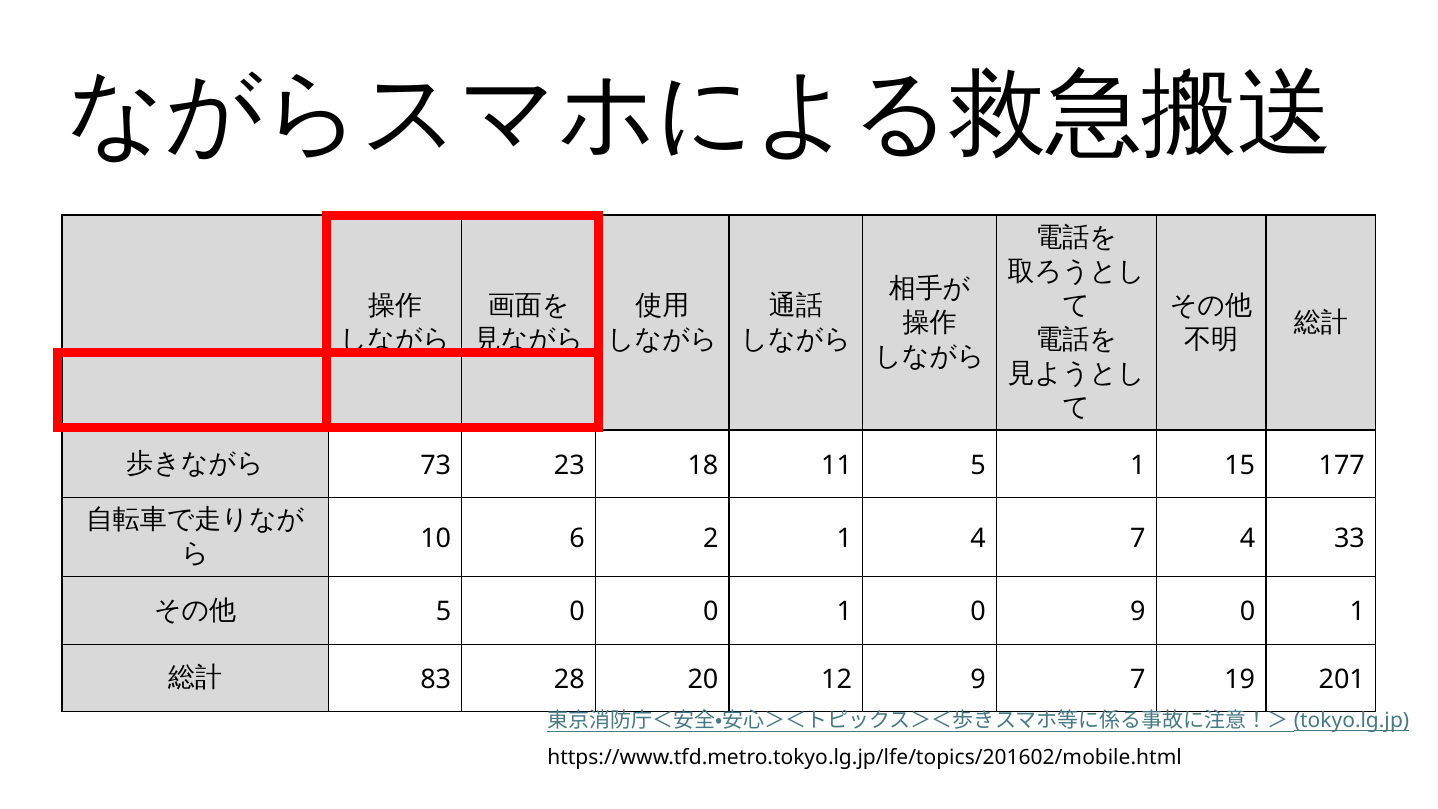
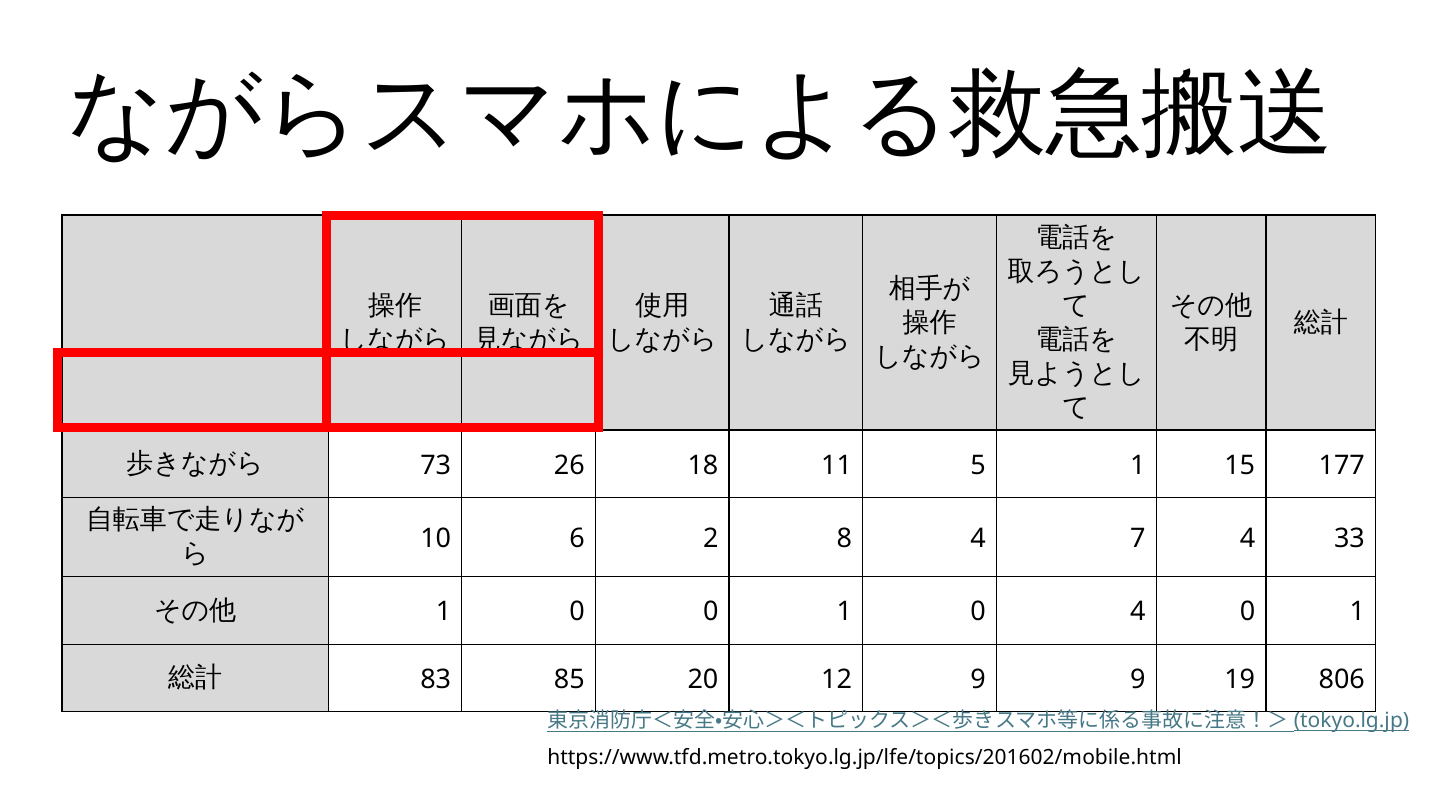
23: 23 -> 26
2 1: 1 -> 8
5 at (444, 612): 5 -> 1
0 9: 9 -> 4
28: 28 -> 85
9 7: 7 -> 9
201: 201 -> 806
